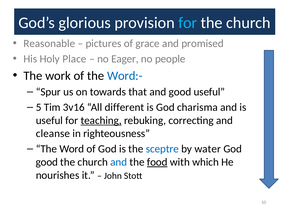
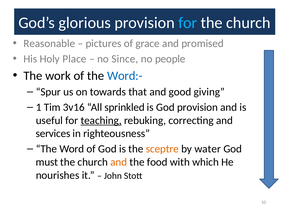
Eager: Eager -> Since
good useful: useful -> giving
5: 5 -> 1
different: different -> sprinkled
God charisma: charisma -> provision
cleanse: cleanse -> services
sceptre colour: blue -> orange
good at (47, 162): good -> must
and at (119, 162) colour: blue -> orange
food underline: present -> none
